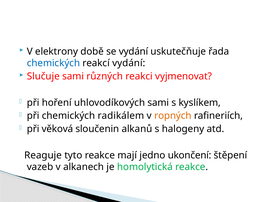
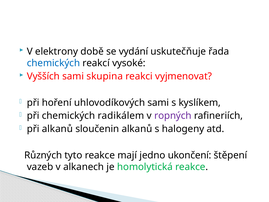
reakcí vydání: vydání -> vysoké
Slučuje: Slučuje -> Vyšších
různých: různých -> skupina
ropných colour: orange -> purple
při věková: věková -> alkanů
Reaguje: Reaguje -> Různých
